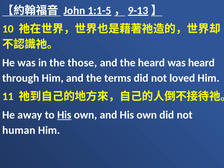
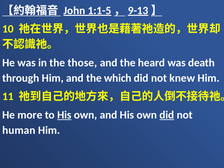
was heard: heard -> death
terms: terms -> which
loved: loved -> knew
away: away -> more
did at (167, 115) underline: none -> present
